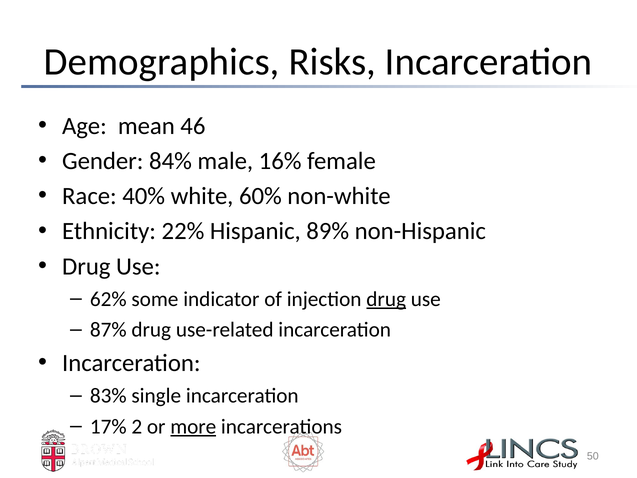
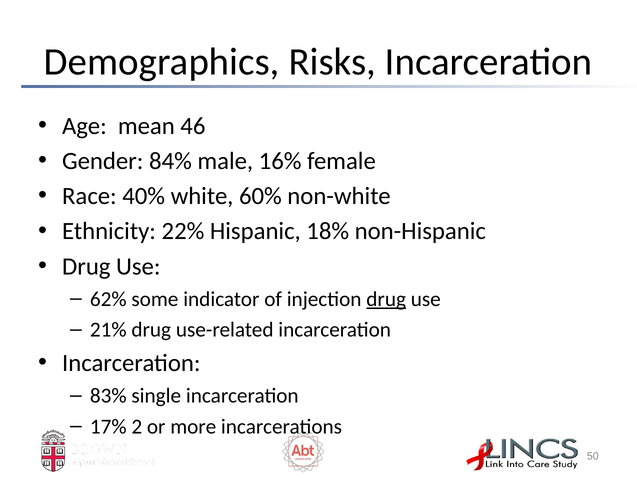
89%: 89% -> 18%
87%: 87% -> 21%
more underline: present -> none
